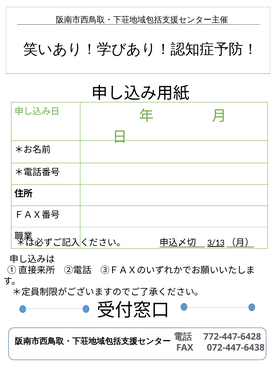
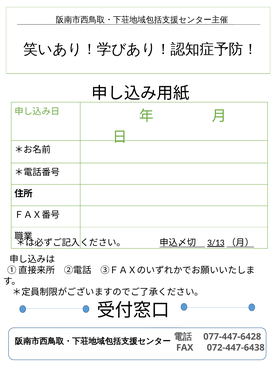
772-447-6428: 772-447-6428 -> 077-447-6428
